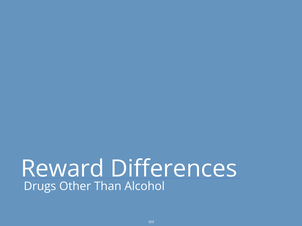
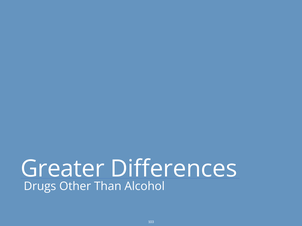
Reward: Reward -> Greater
